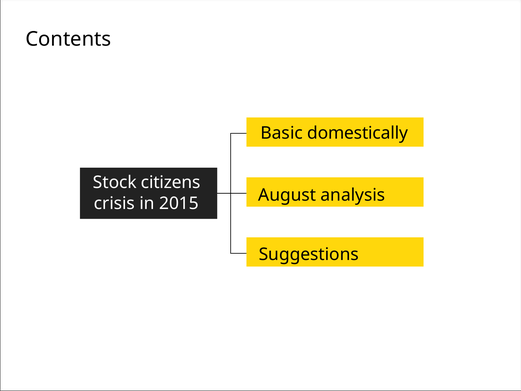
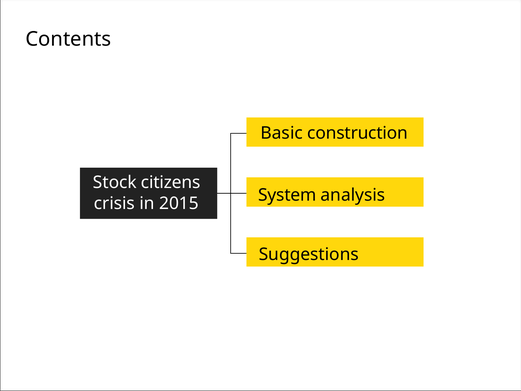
domestically: domestically -> construction
August: August -> System
